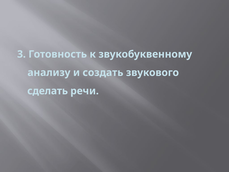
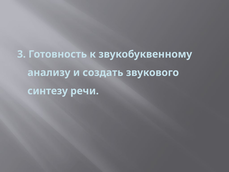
сделать: сделать -> синтезу
